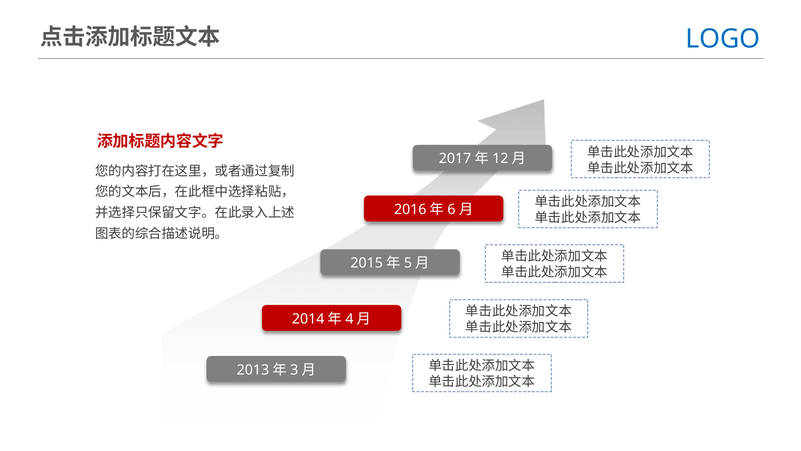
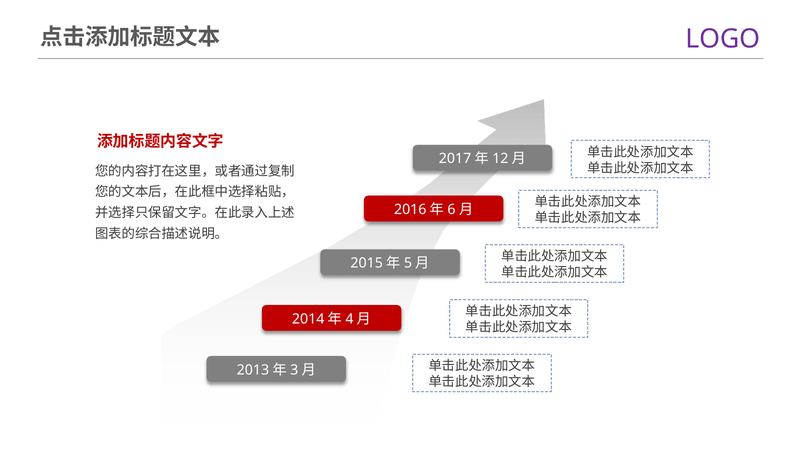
LOGO colour: blue -> purple
